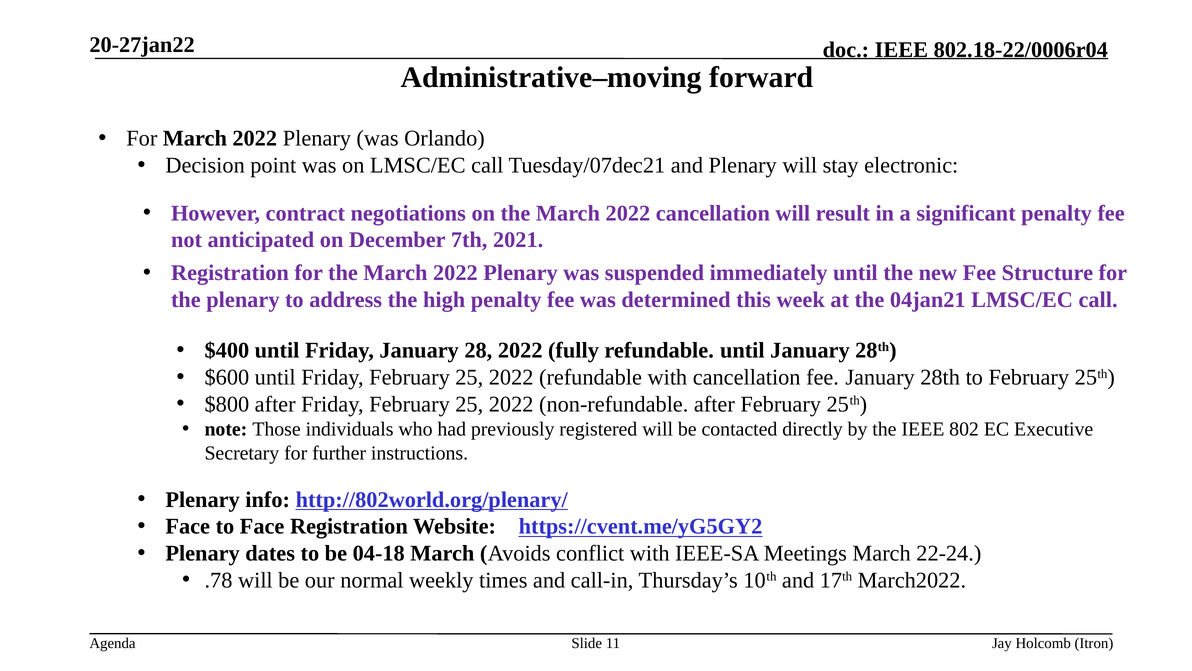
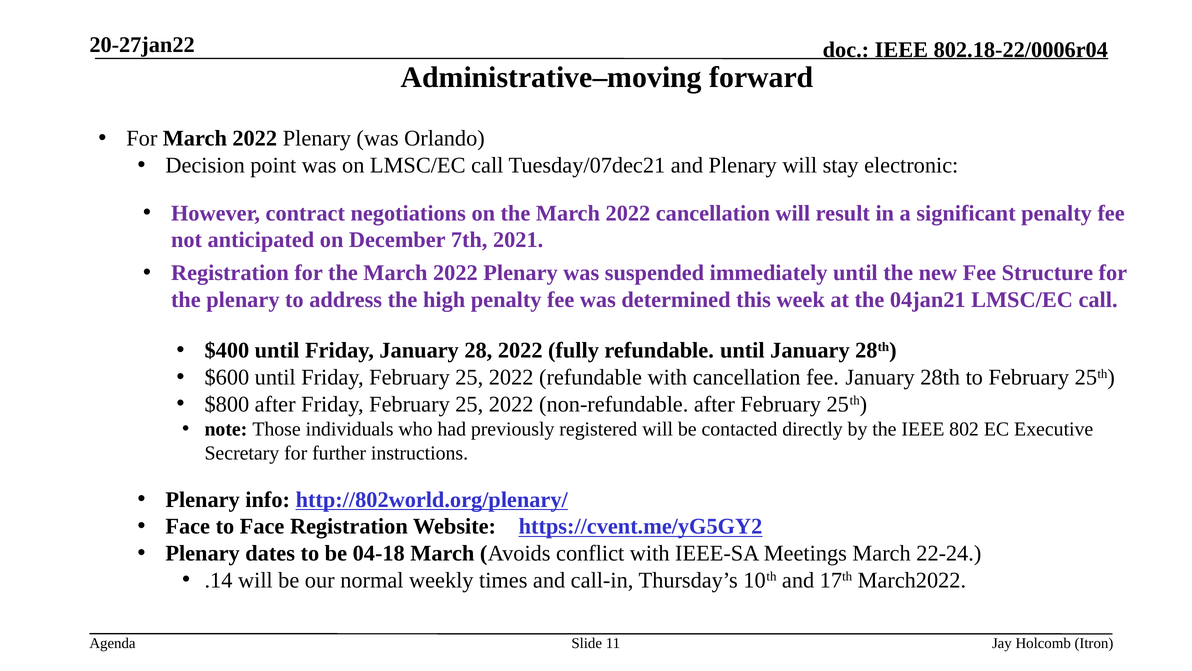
.78: .78 -> .14
